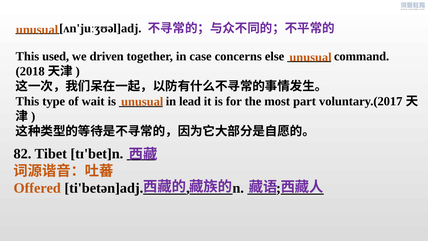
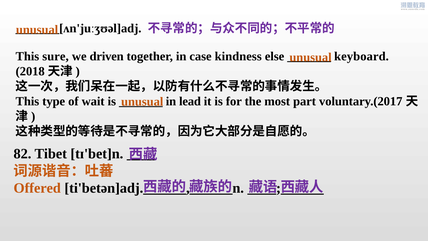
used: used -> sure
concerns: concerns -> kindness
command: command -> keyboard
